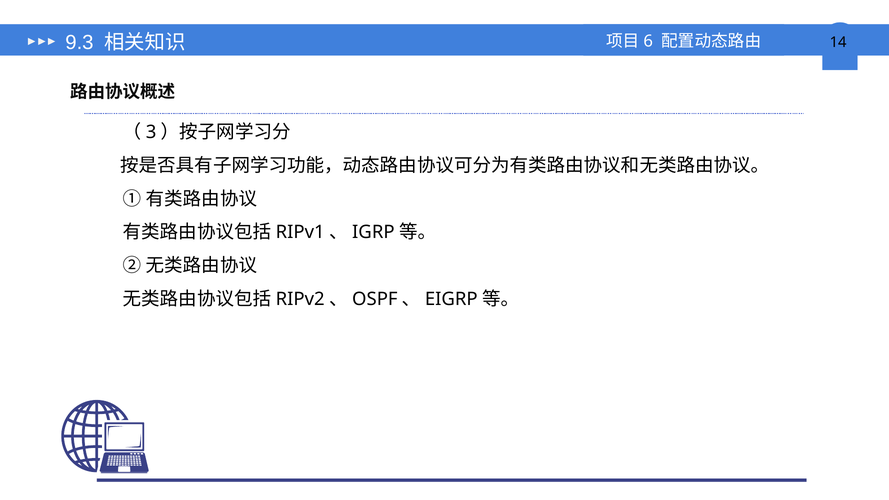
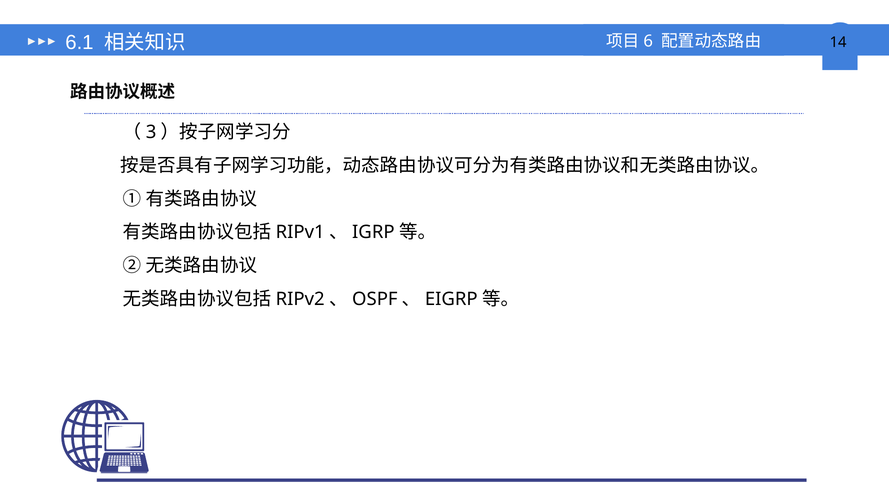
9.3: 9.3 -> 6.1
